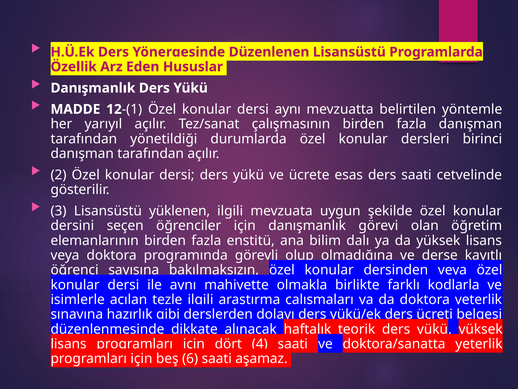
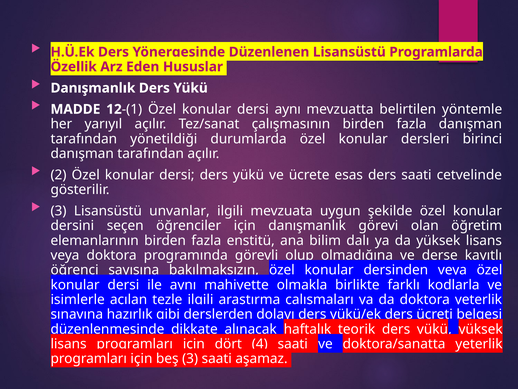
yüklenen: yüklenen -> unvanlar
beş 6: 6 -> 3
